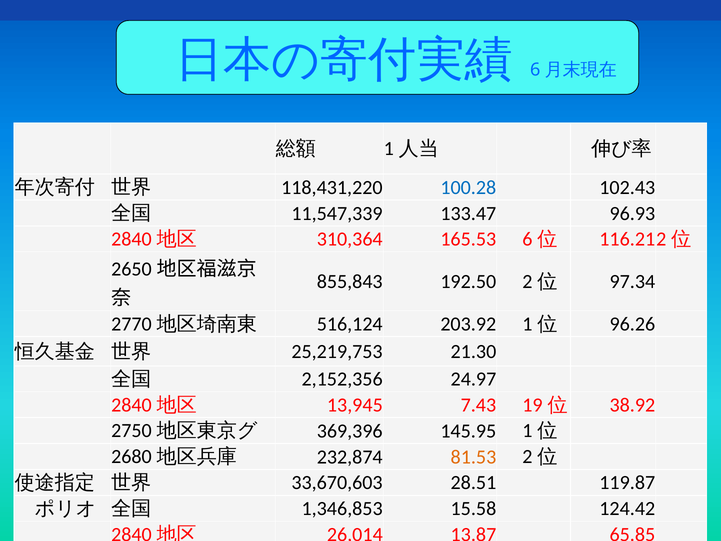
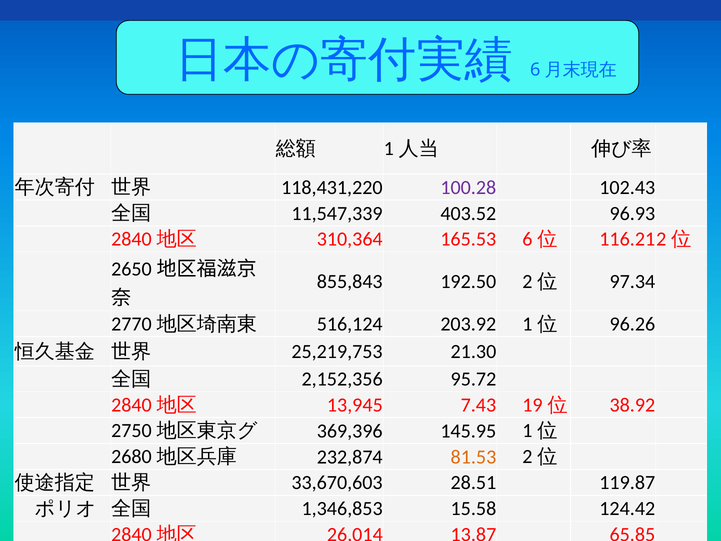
100.28 colour: blue -> purple
133.47: 133.47 -> 403.52
24.97: 24.97 -> 95.72
